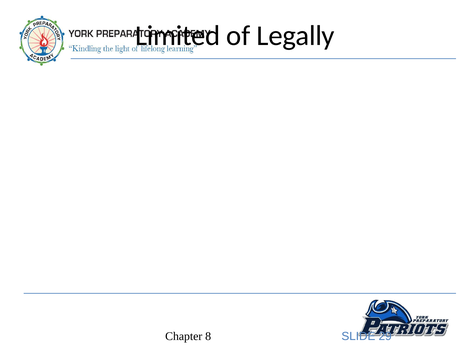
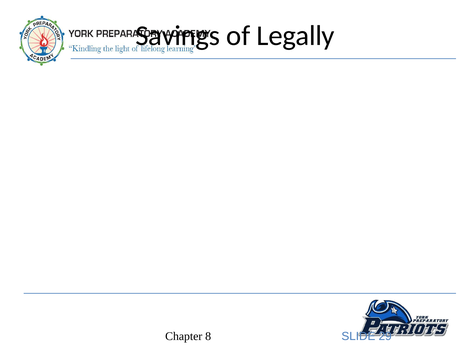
Limited: Limited -> Savings
